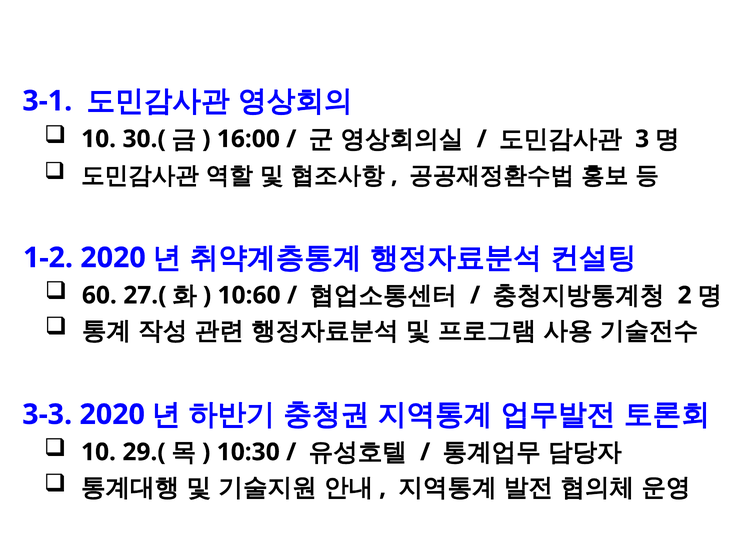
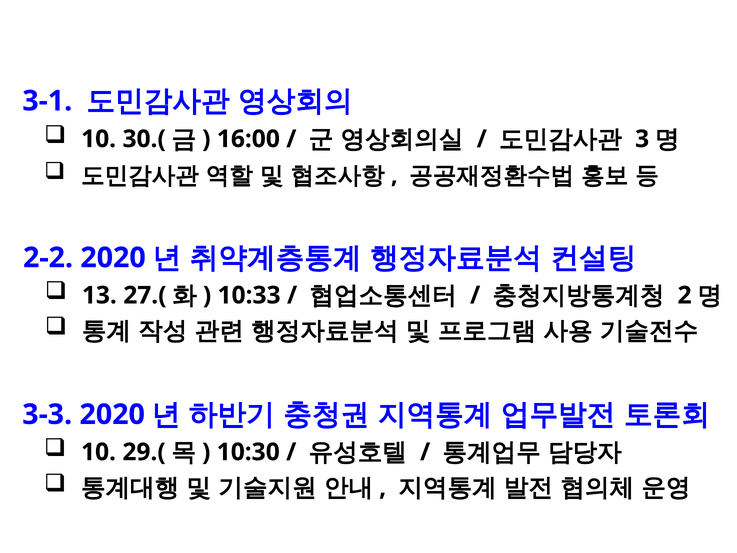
1-2: 1-2 -> 2-2
60: 60 -> 13
10:60: 10:60 -> 10:33
